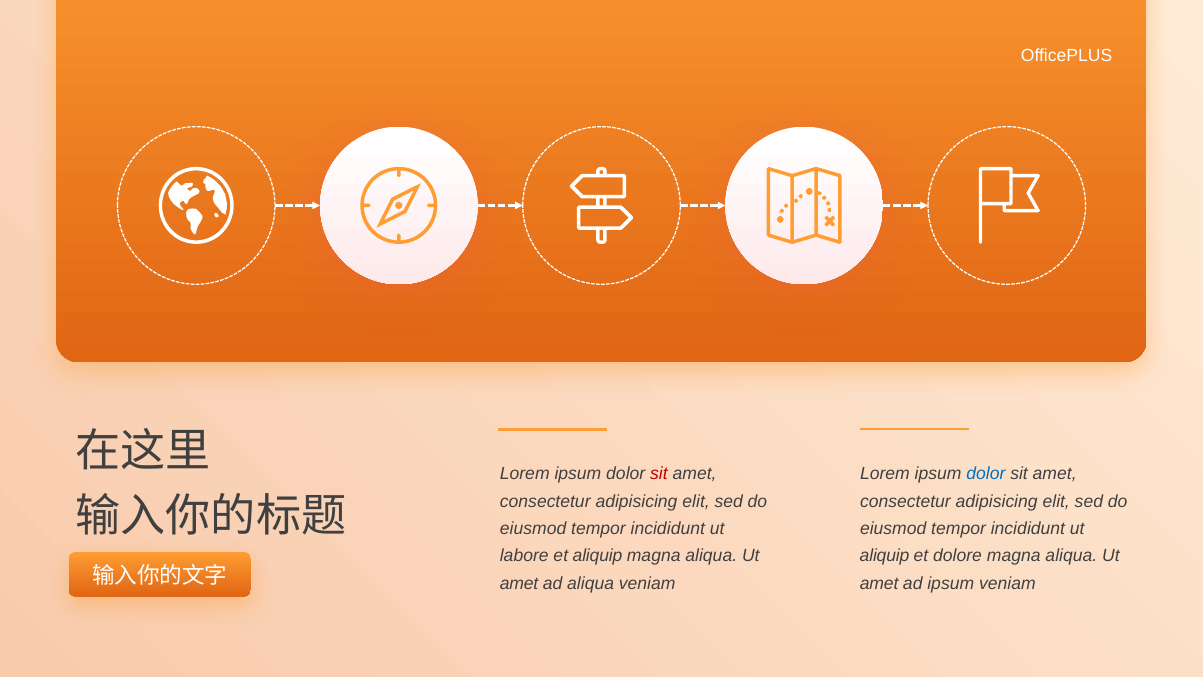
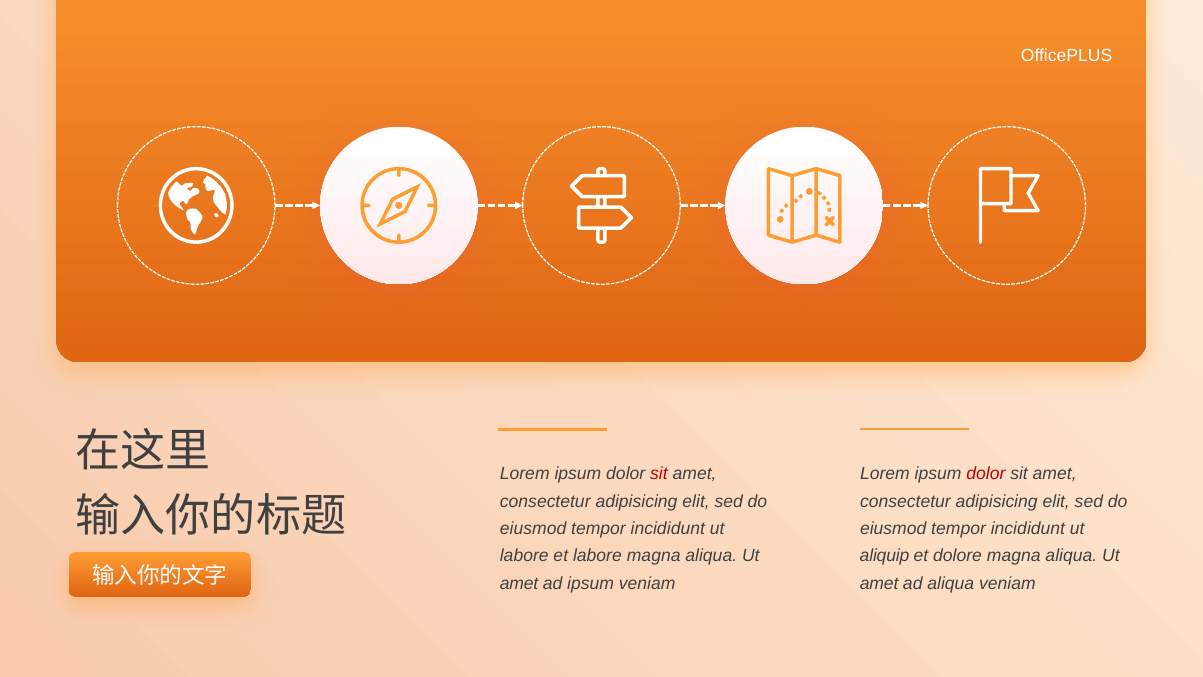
dolor at (986, 474) colour: blue -> red
et aliquip: aliquip -> labore
ad aliqua: aliqua -> ipsum
ad ipsum: ipsum -> aliqua
